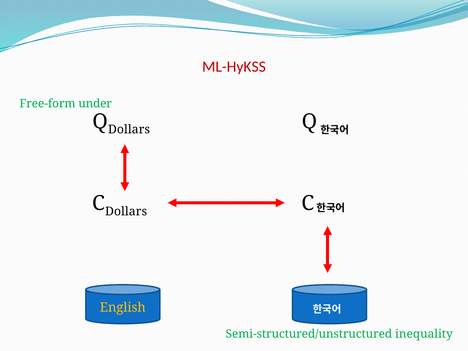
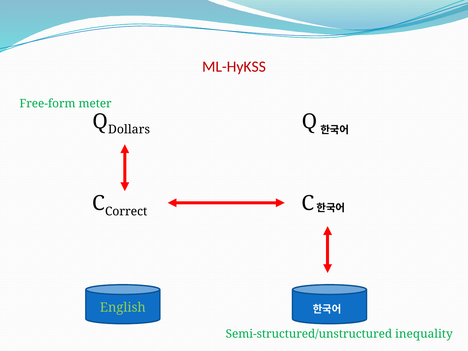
under: under -> meter
C Dollars: Dollars -> Correct
English colour: yellow -> light green
